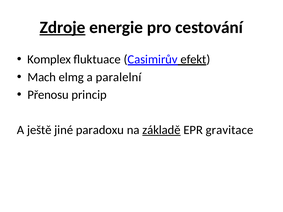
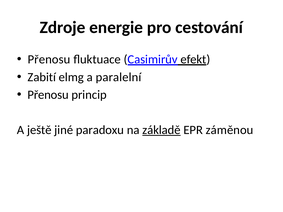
Zdroje underline: present -> none
Komplex at (49, 59): Komplex -> Přenosu
Mach: Mach -> Zabití
gravitace: gravitace -> záměnou
